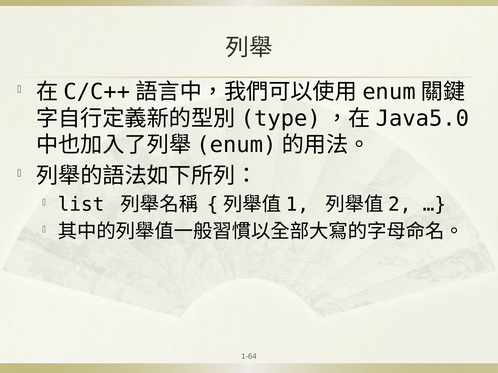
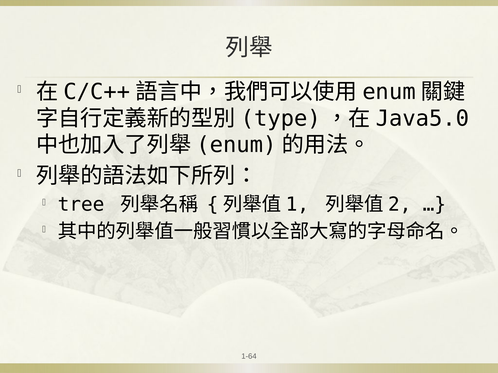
list: list -> tree
